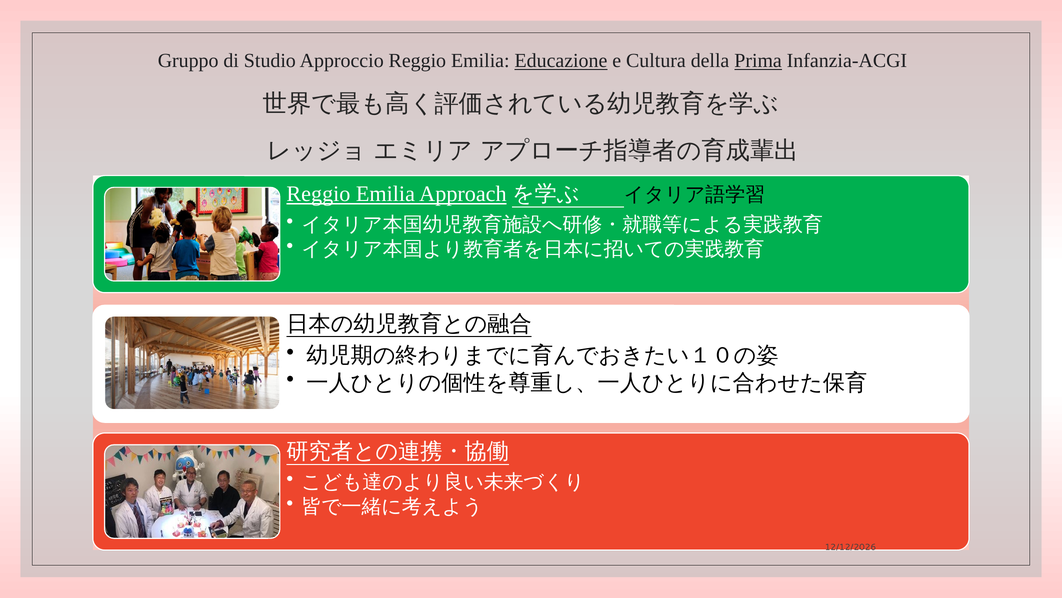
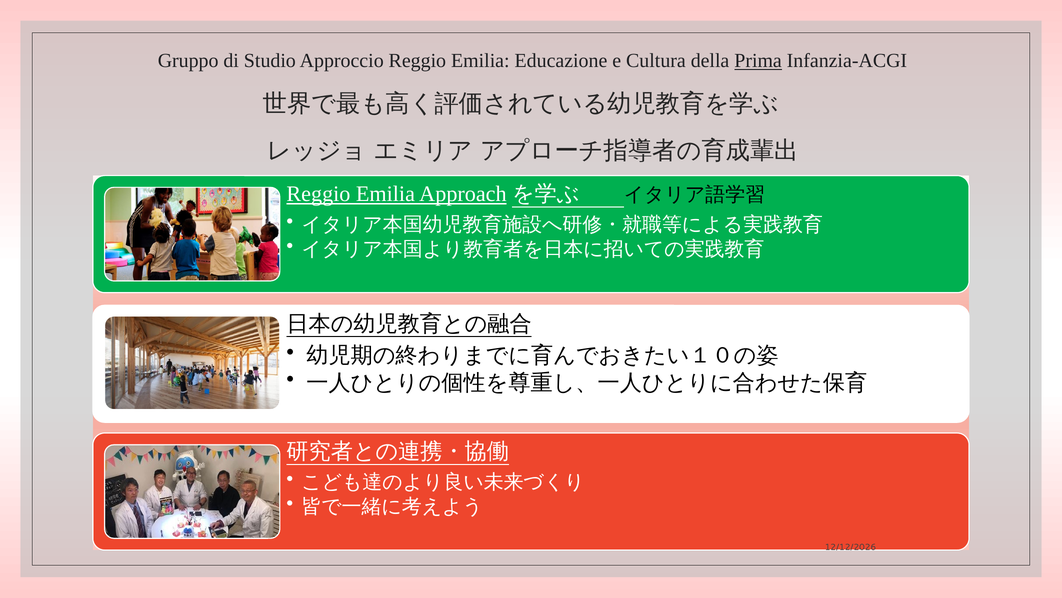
Educazione underline: present -> none
